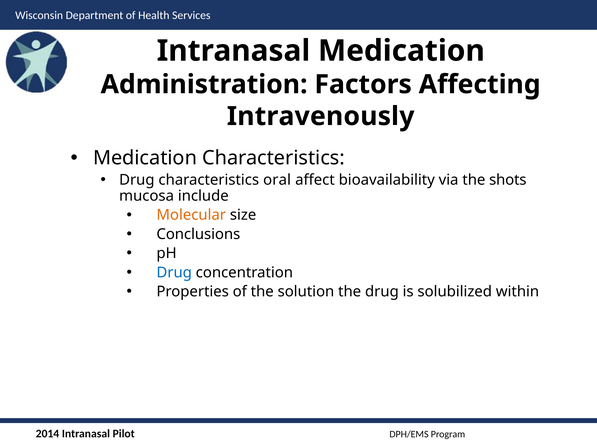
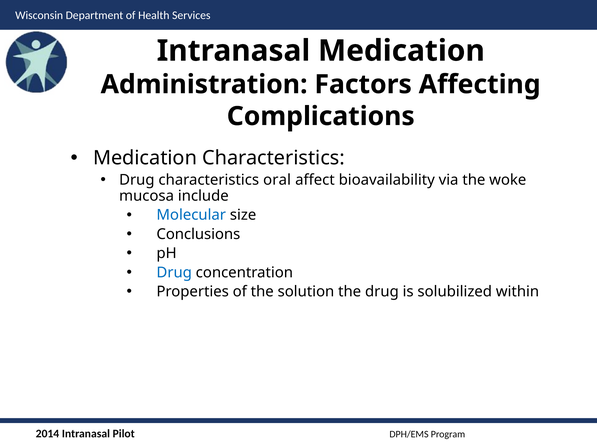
Intravenously: Intravenously -> Complications
shots: shots -> woke
Molecular colour: orange -> blue
